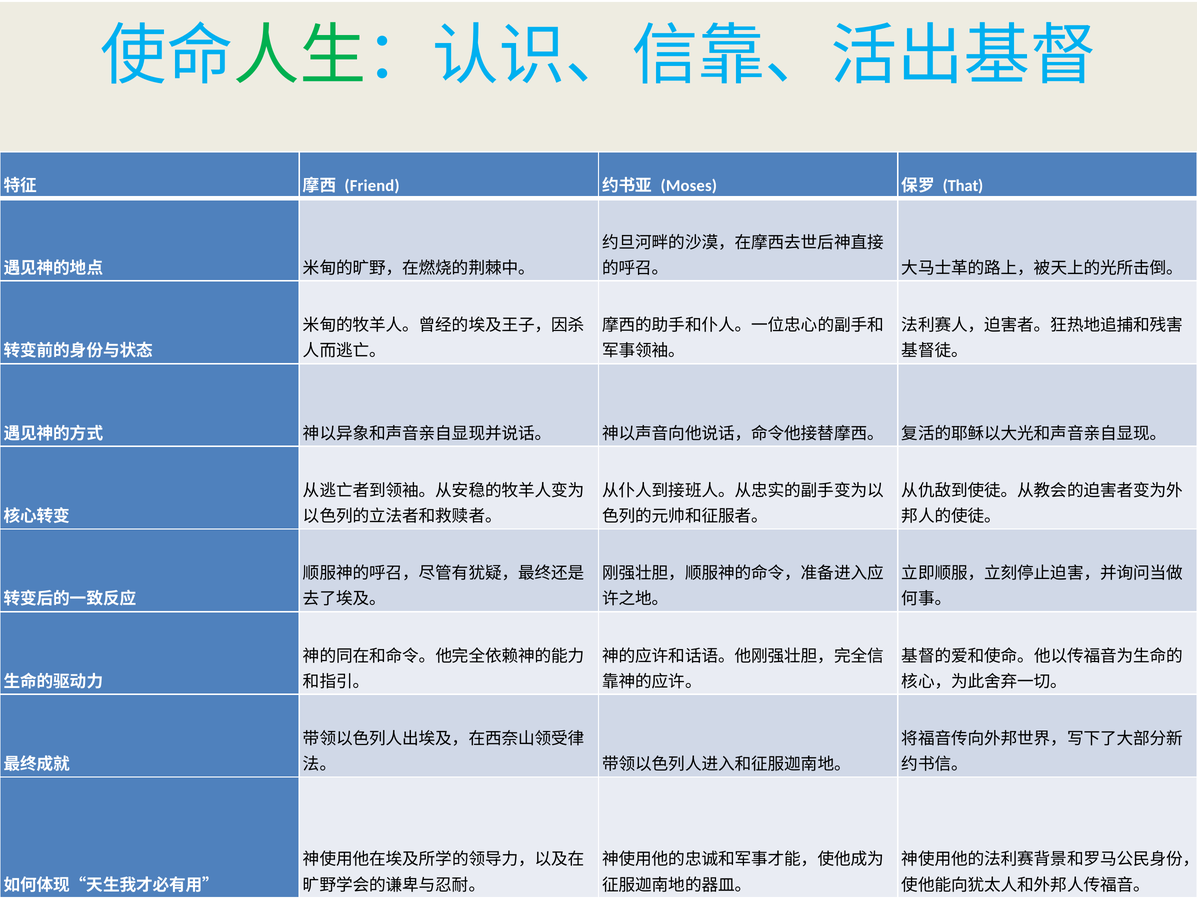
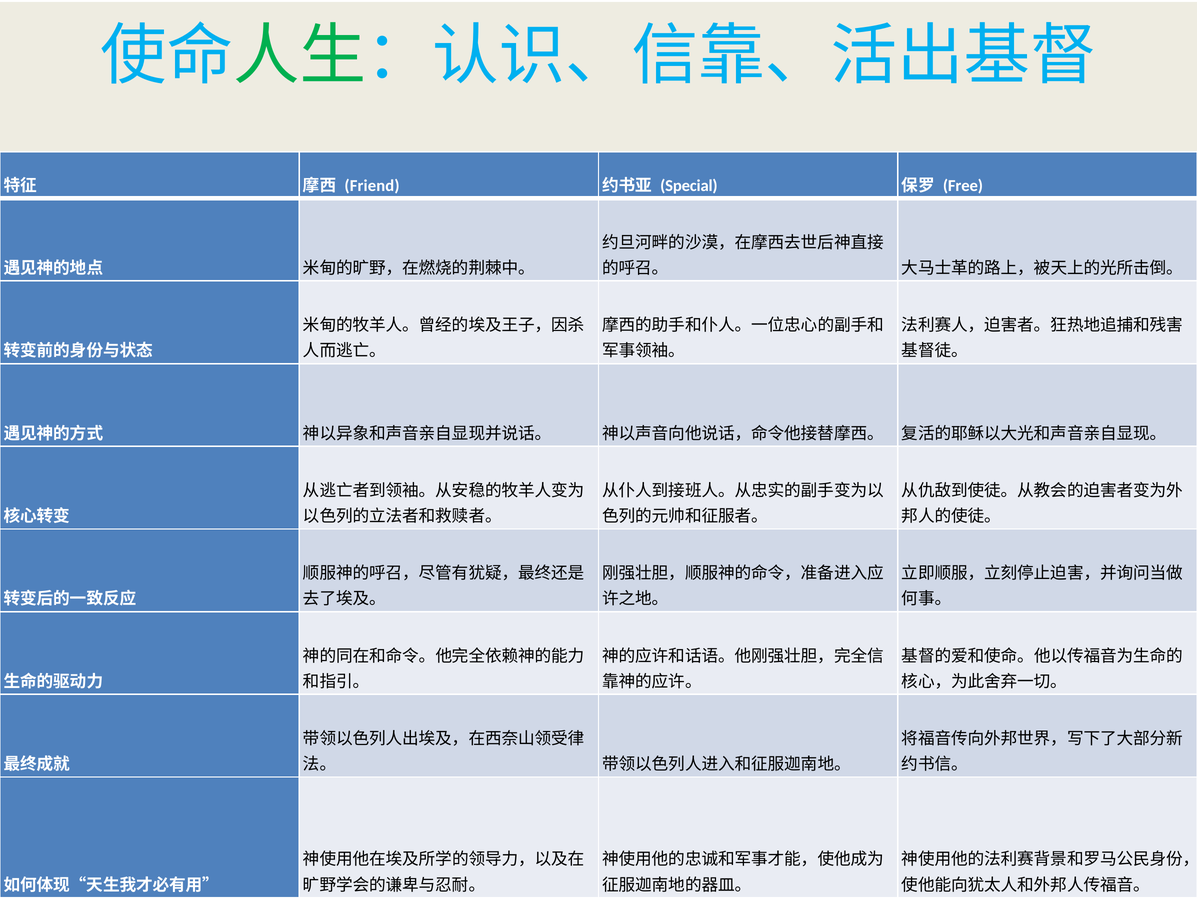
Moses: Moses -> Special
That: That -> Free
